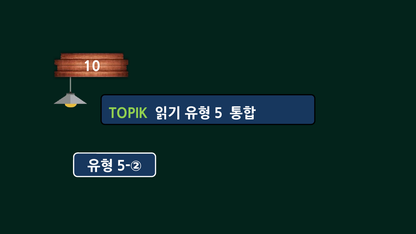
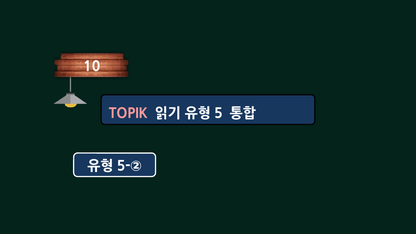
TOPIK colour: light green -> pink
